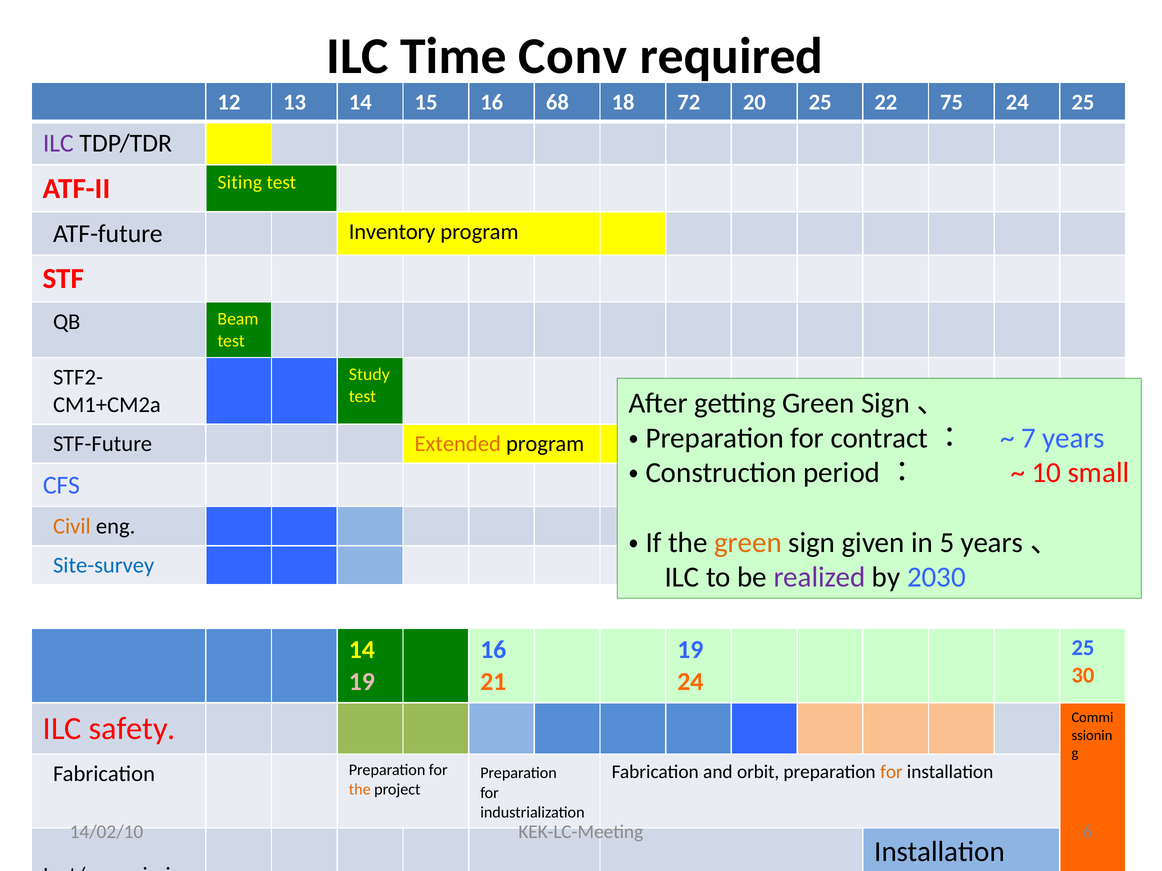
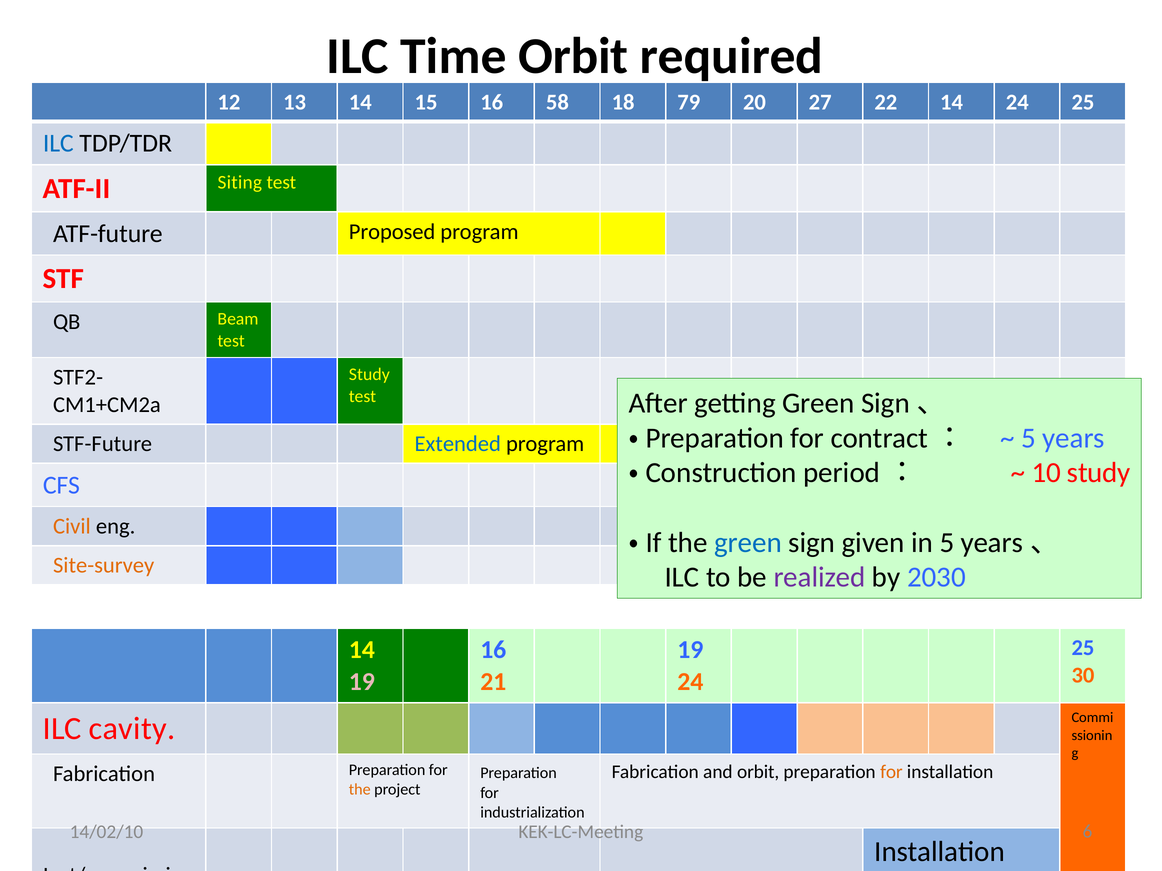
Time Conv: Conv -> Orbit
68: 68 -> 58
72: 72 -> 79
20 25: 25 -> 27
22 75: 75 -> 14
ILC at (58, 143) colour: purple -> blue
Inventory: Inventory -> Proposed
7 at (1028, 438): 7 -> 5
Extended colour: orange -> blue
10 small: small -> study
green at (748, 543) colour: orange -> blue
Site-survey colour: blue -> orange
safety: safety -> cavity
